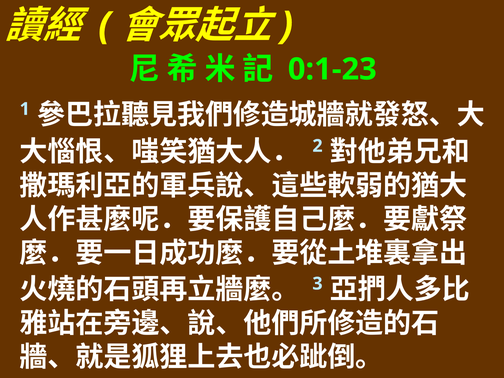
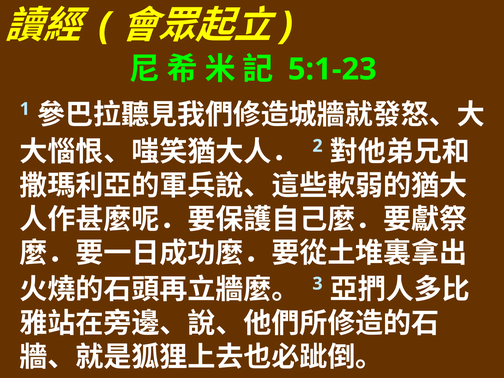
0:1-23: 0:1-23 -> 5:1-23
